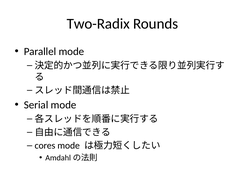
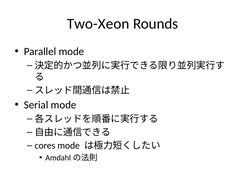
Two-Radix: Two-Radix -> Two-Xeon
